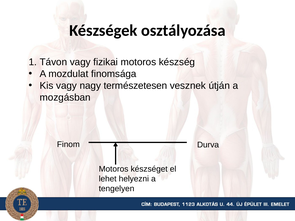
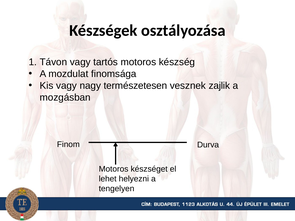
fizikai: fizikai -> tartós
útján: útján -> zajlik
